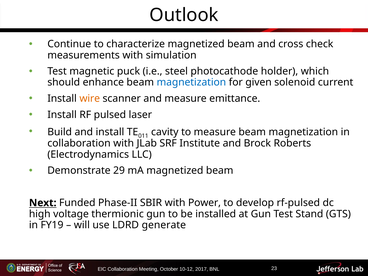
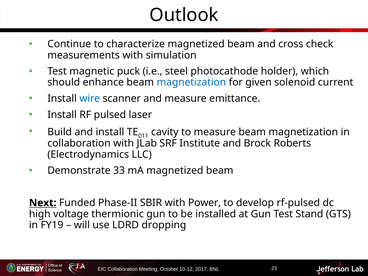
wire colour: orange -> blue
29: 29 -> 33
generate: generate -> dropping
